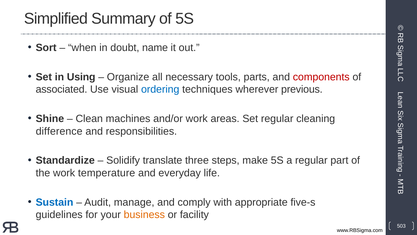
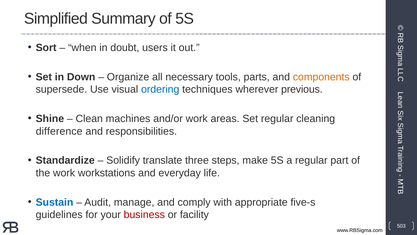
name: name -> users
Using: Using -> Down
components colour: red -> orange
associated: associated -> supersede
temperature: temperature -> workstations
business colour: orange -> red
